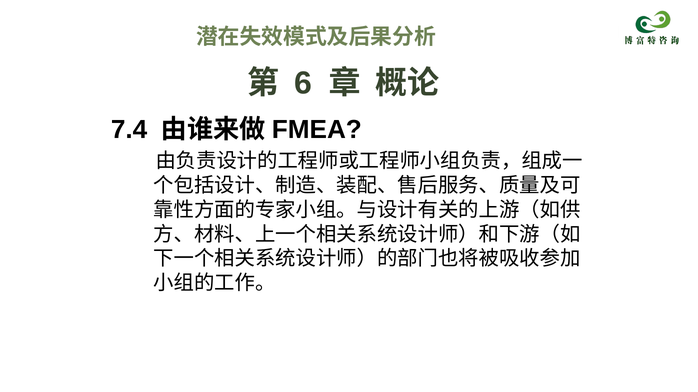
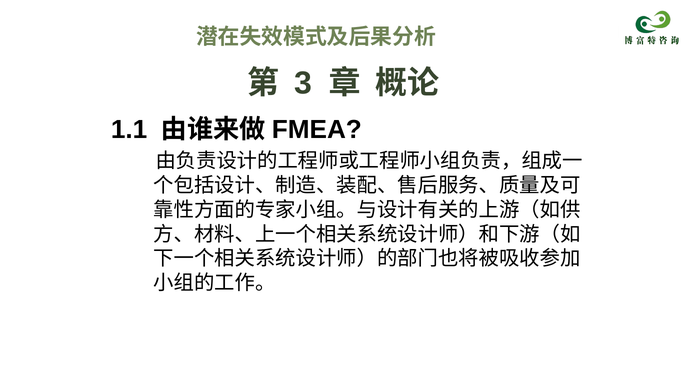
6: 6 -> 3
7.4: 7.4 -> 1.1
